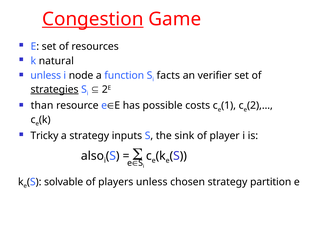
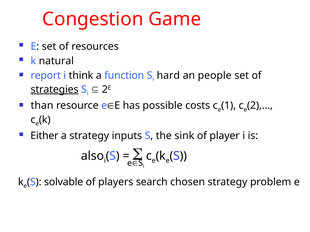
Congestion underline: present -> none
unless at (46, 76): unless -> report
node: node -> think
facts: facts -> hard
verifier: verifier -> people
Tricky: Tricky -> Either
players unless: unless -> search
partition: partition -> problem
